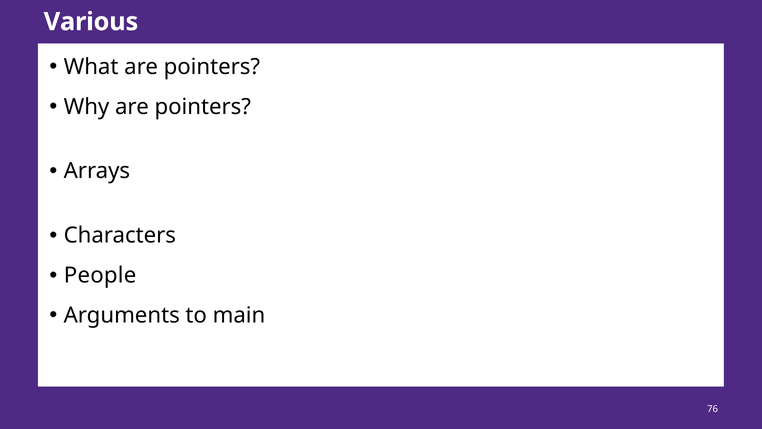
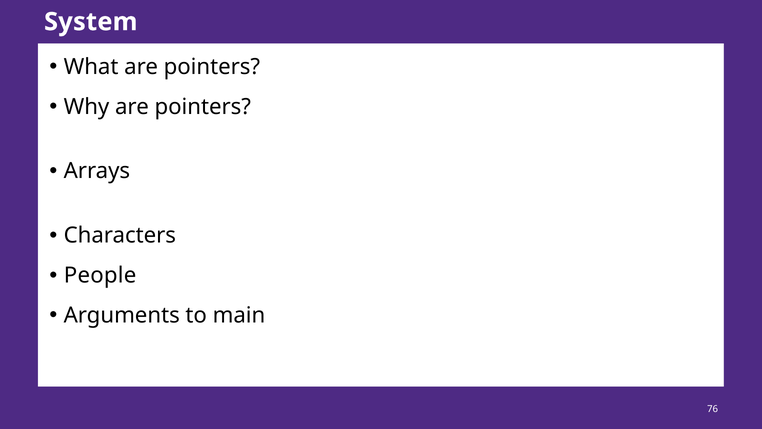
Various: Various -> System
